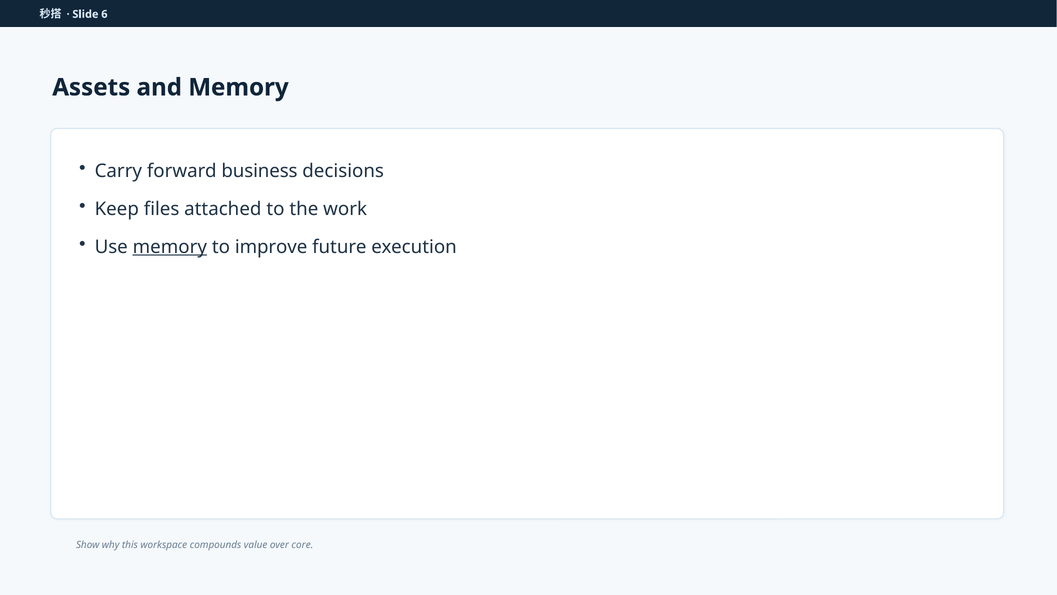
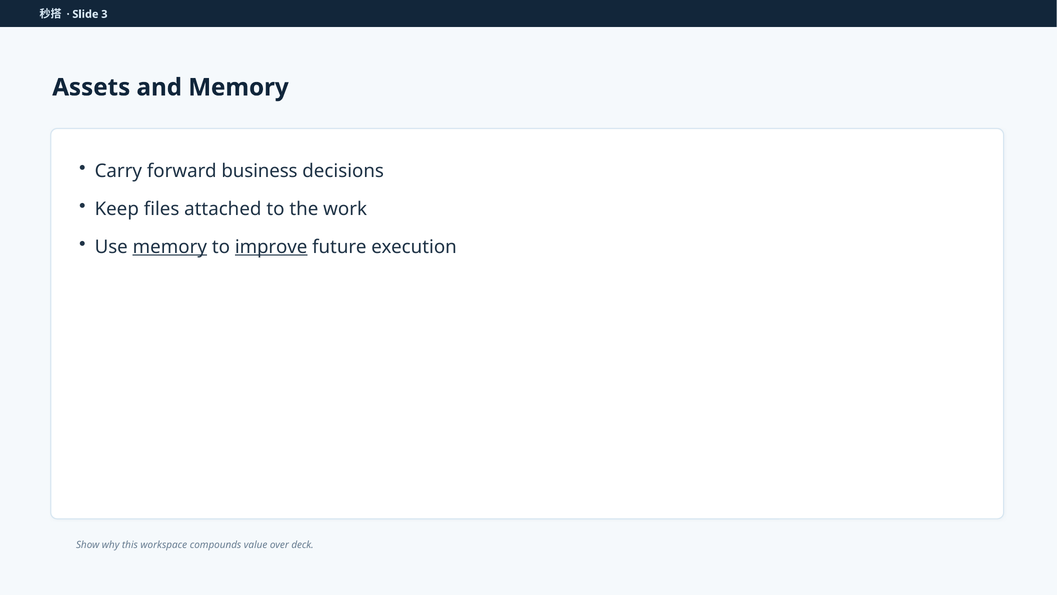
6: 6 -> 3
improve underline: none -> present
core: core -> deck
